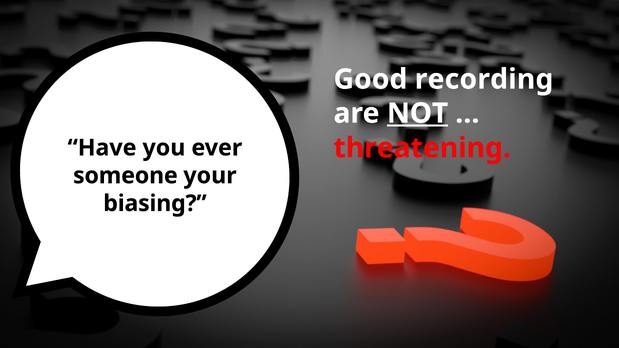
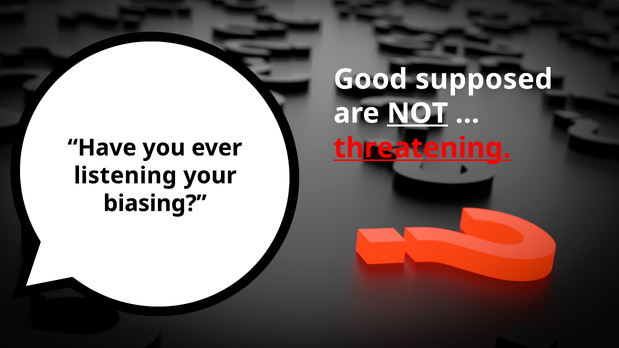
recording: recording -> supposed
threatening underline: none -> present
someone: someone -> listening
